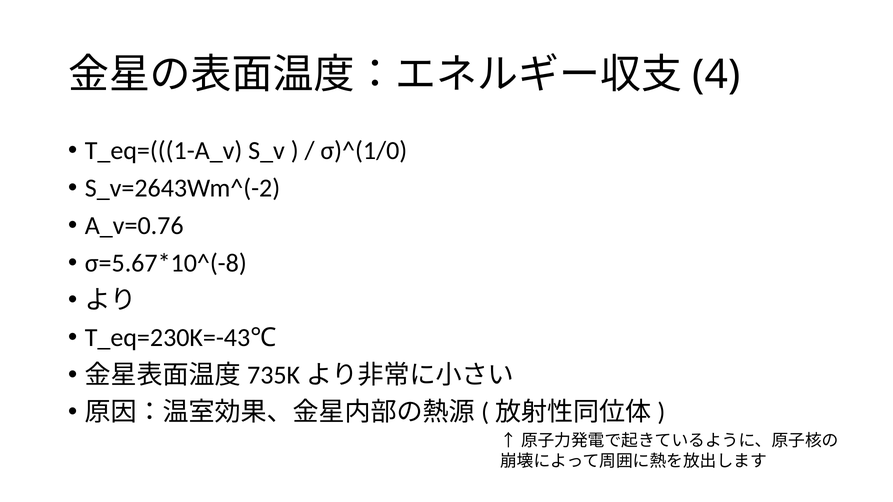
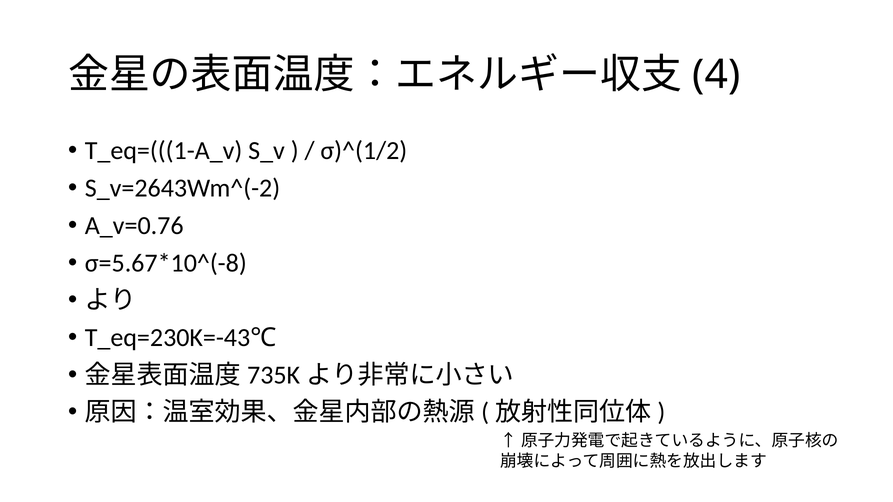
σ)^(1/0: σ)^(1/0 -> σ)^(1/2
